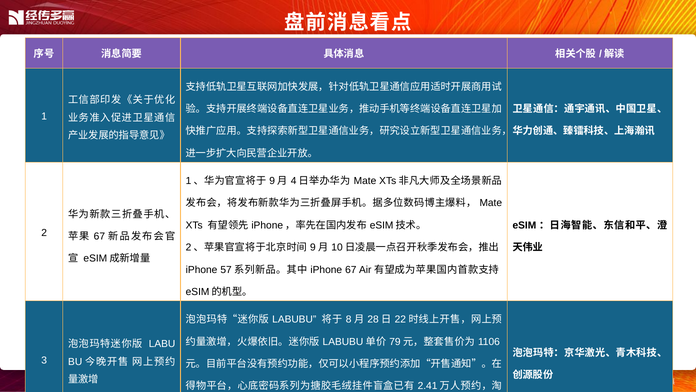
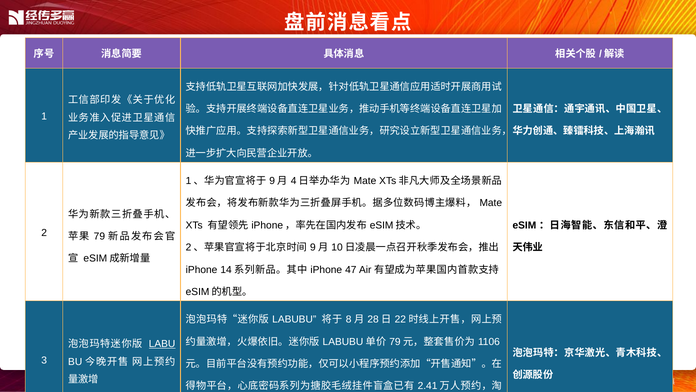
67 at (99, 236): 67 -> 79
57: 57 -> 14
67 at (351, 269): 67 -> 47
LABU underline: none -> present
